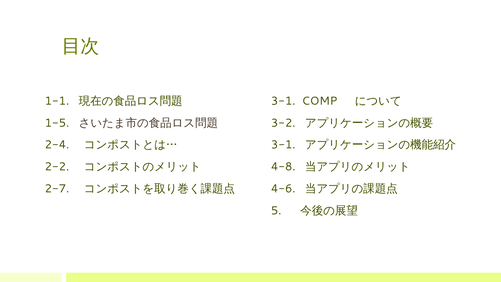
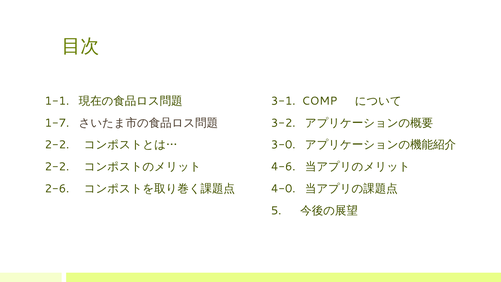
1-5: 1-5 -> 1-7
2-4 at (57, 145): 2-4 -> 2-2
3-1 at (283, 145): 3-1 -> 3-0
4-8: 4-8 -> 4-6
2-7: 2-7 -> 2-6
4-6: 4-6 -> 4-0
